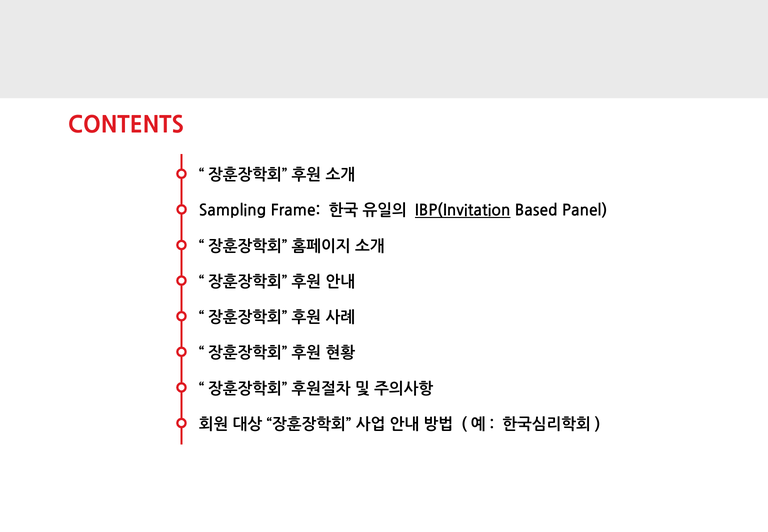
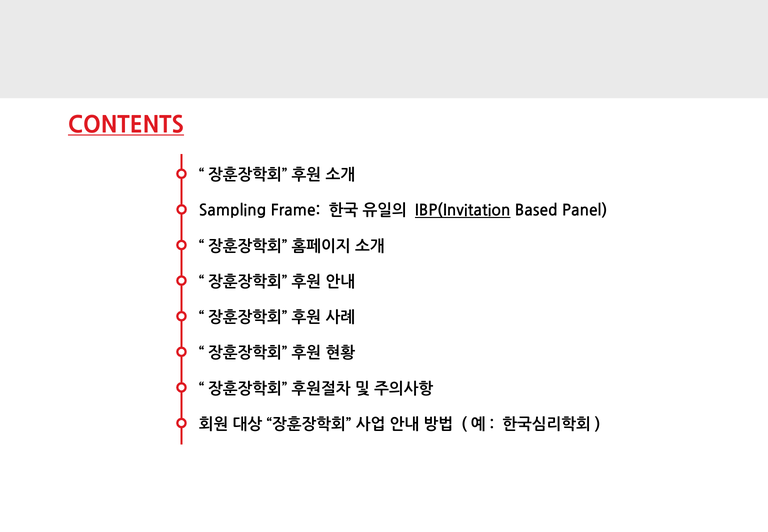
CONTENTS underline: none -> present
